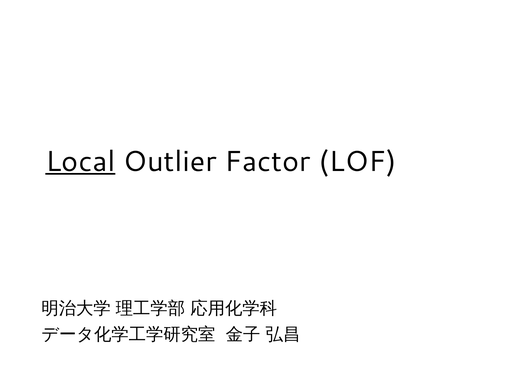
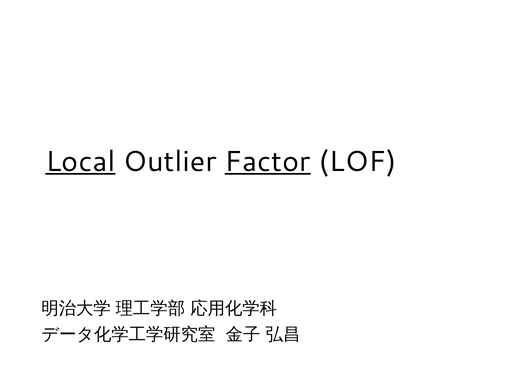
Factor underline: none -> present
